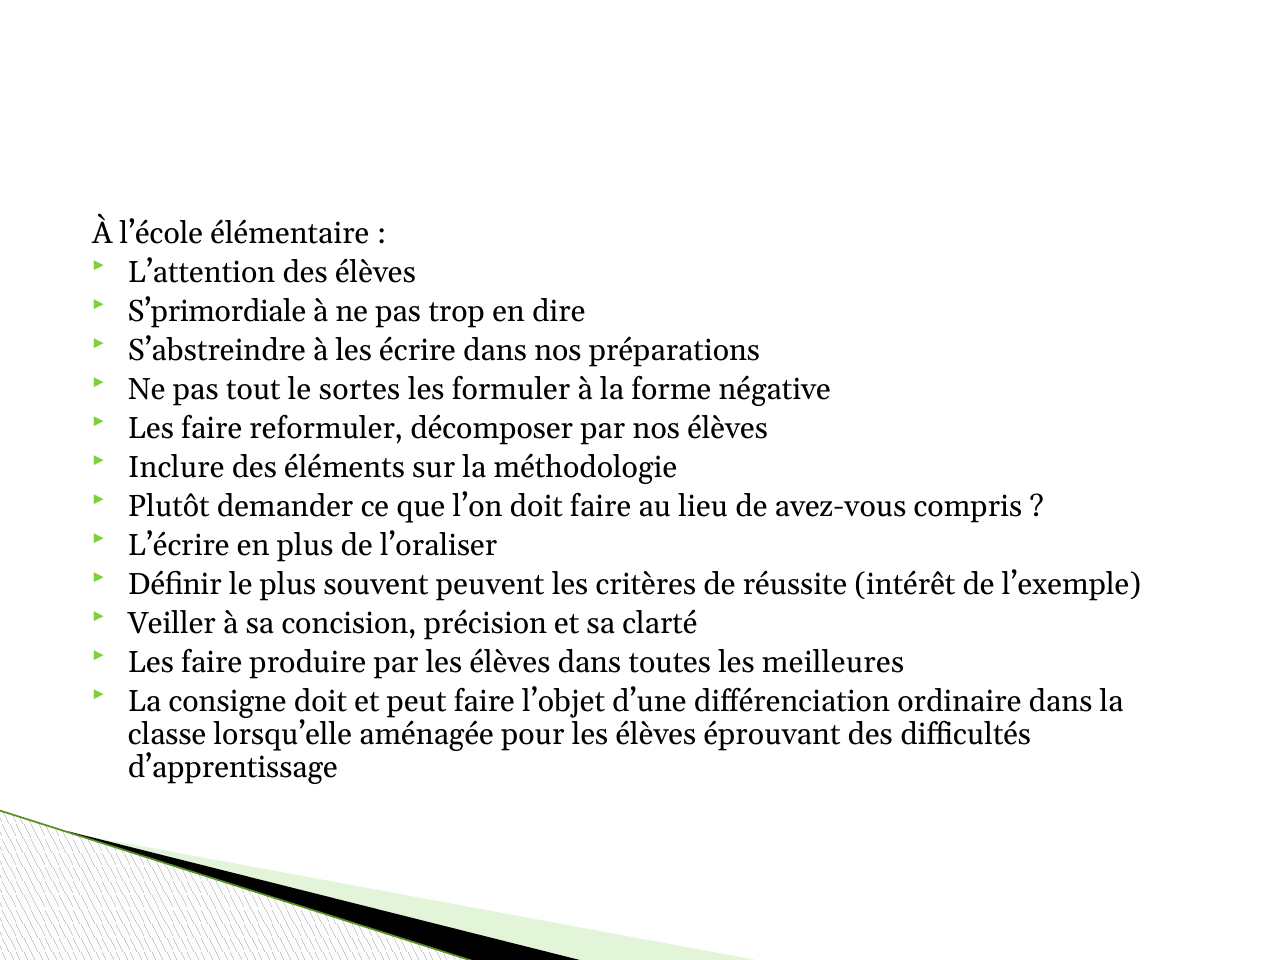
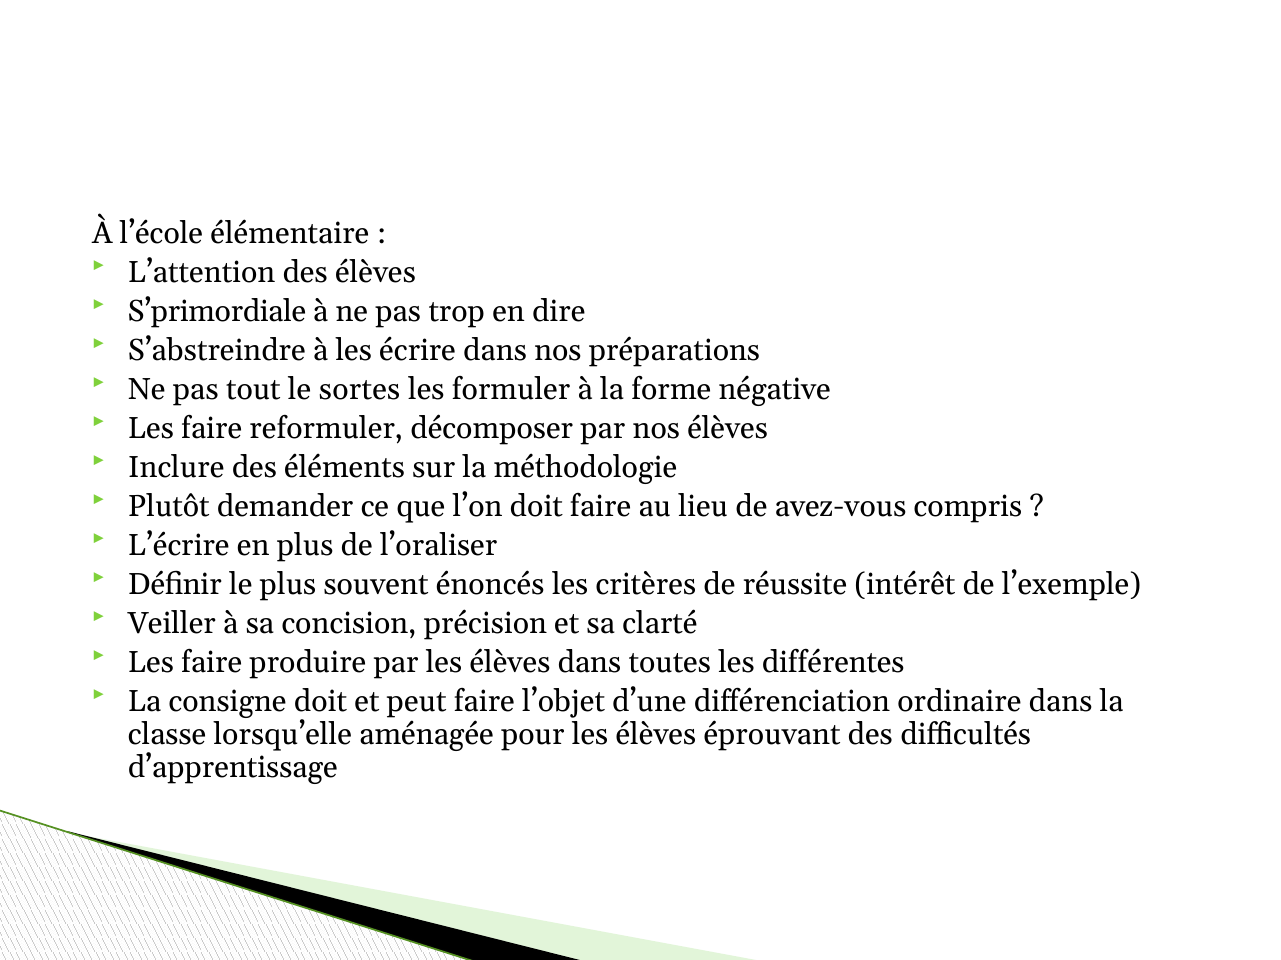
peuvent: peuvent -> énoncés
meilleures: meilleures -> différentes
